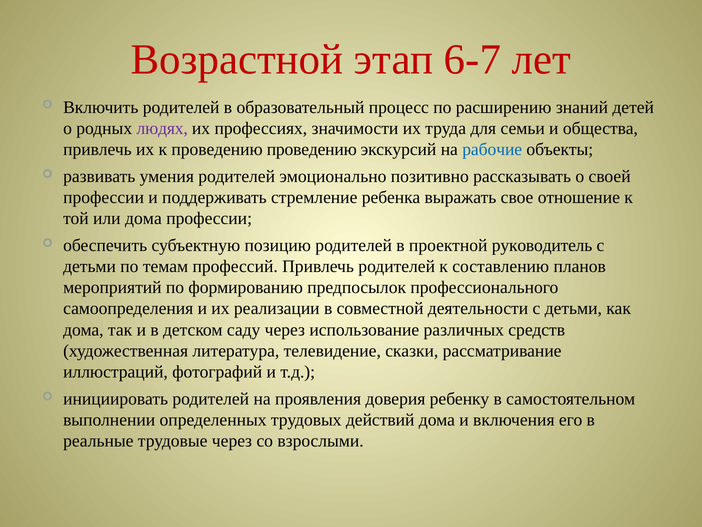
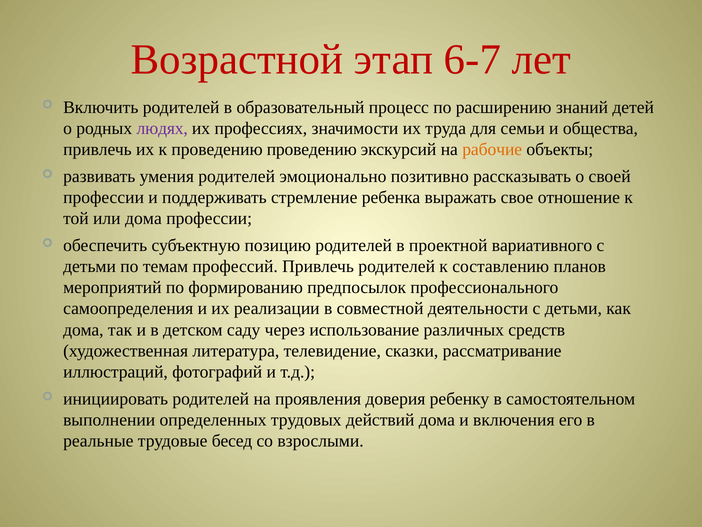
рабочие colour: blue -> orange
руководитель: руководитель -> вариативного
трудовые через: через -> бесед
